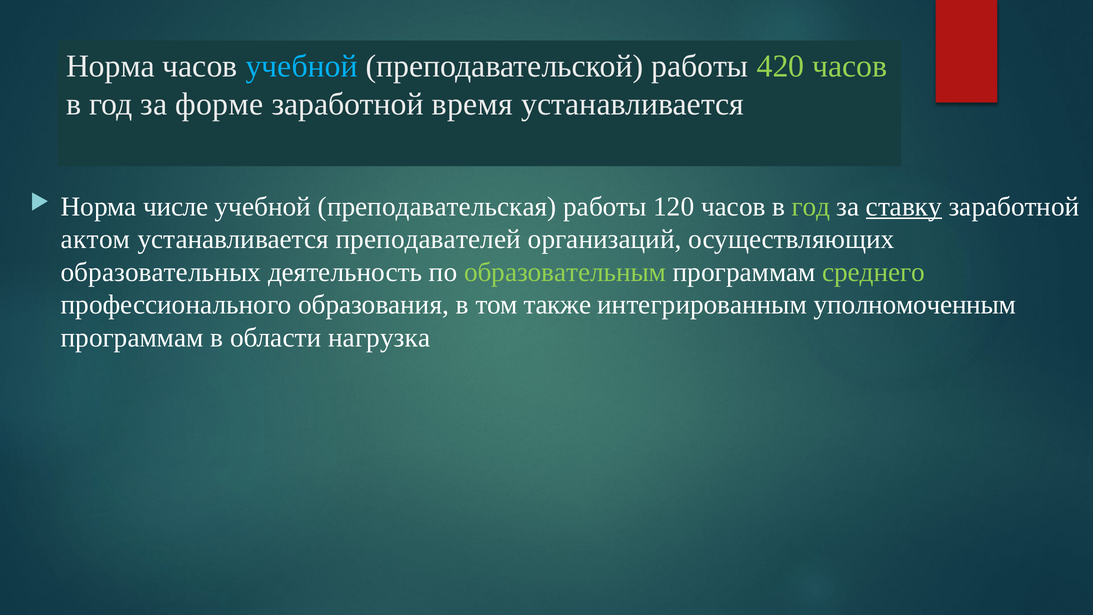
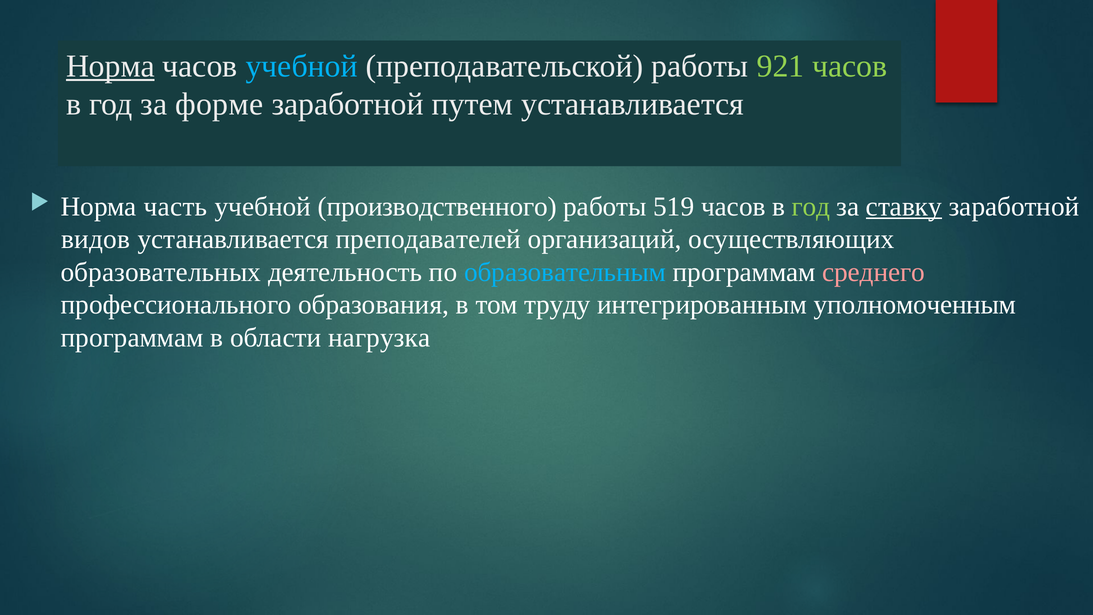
Норма at (110, 66) underline: none -> present
420: 420 -> 921
время: время -> путем
числе: числе -> часть
преподавательская: преподавательская -> производственного
120: 120 -> 519
актом: актом -> видов
образовательным colour: light green -> light blue
среднего colour: light green -> pink
также: также -> труду
